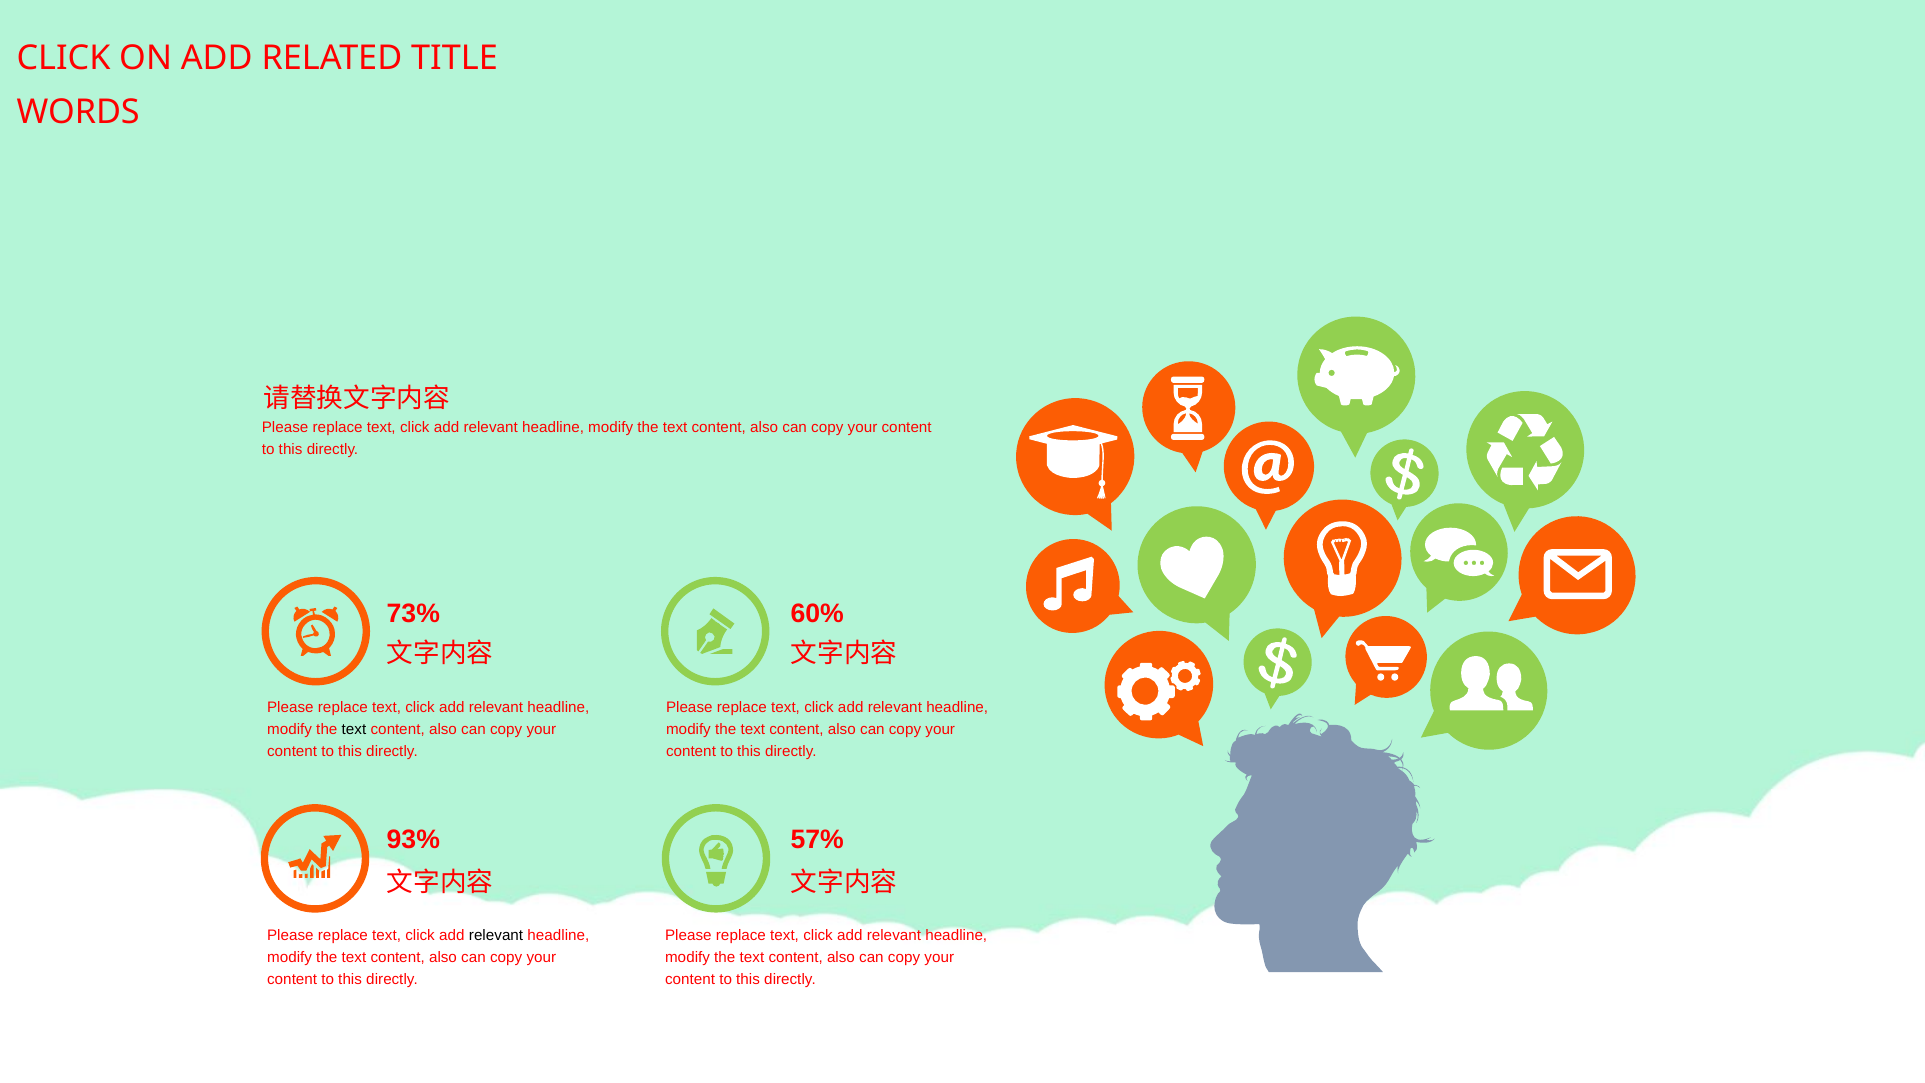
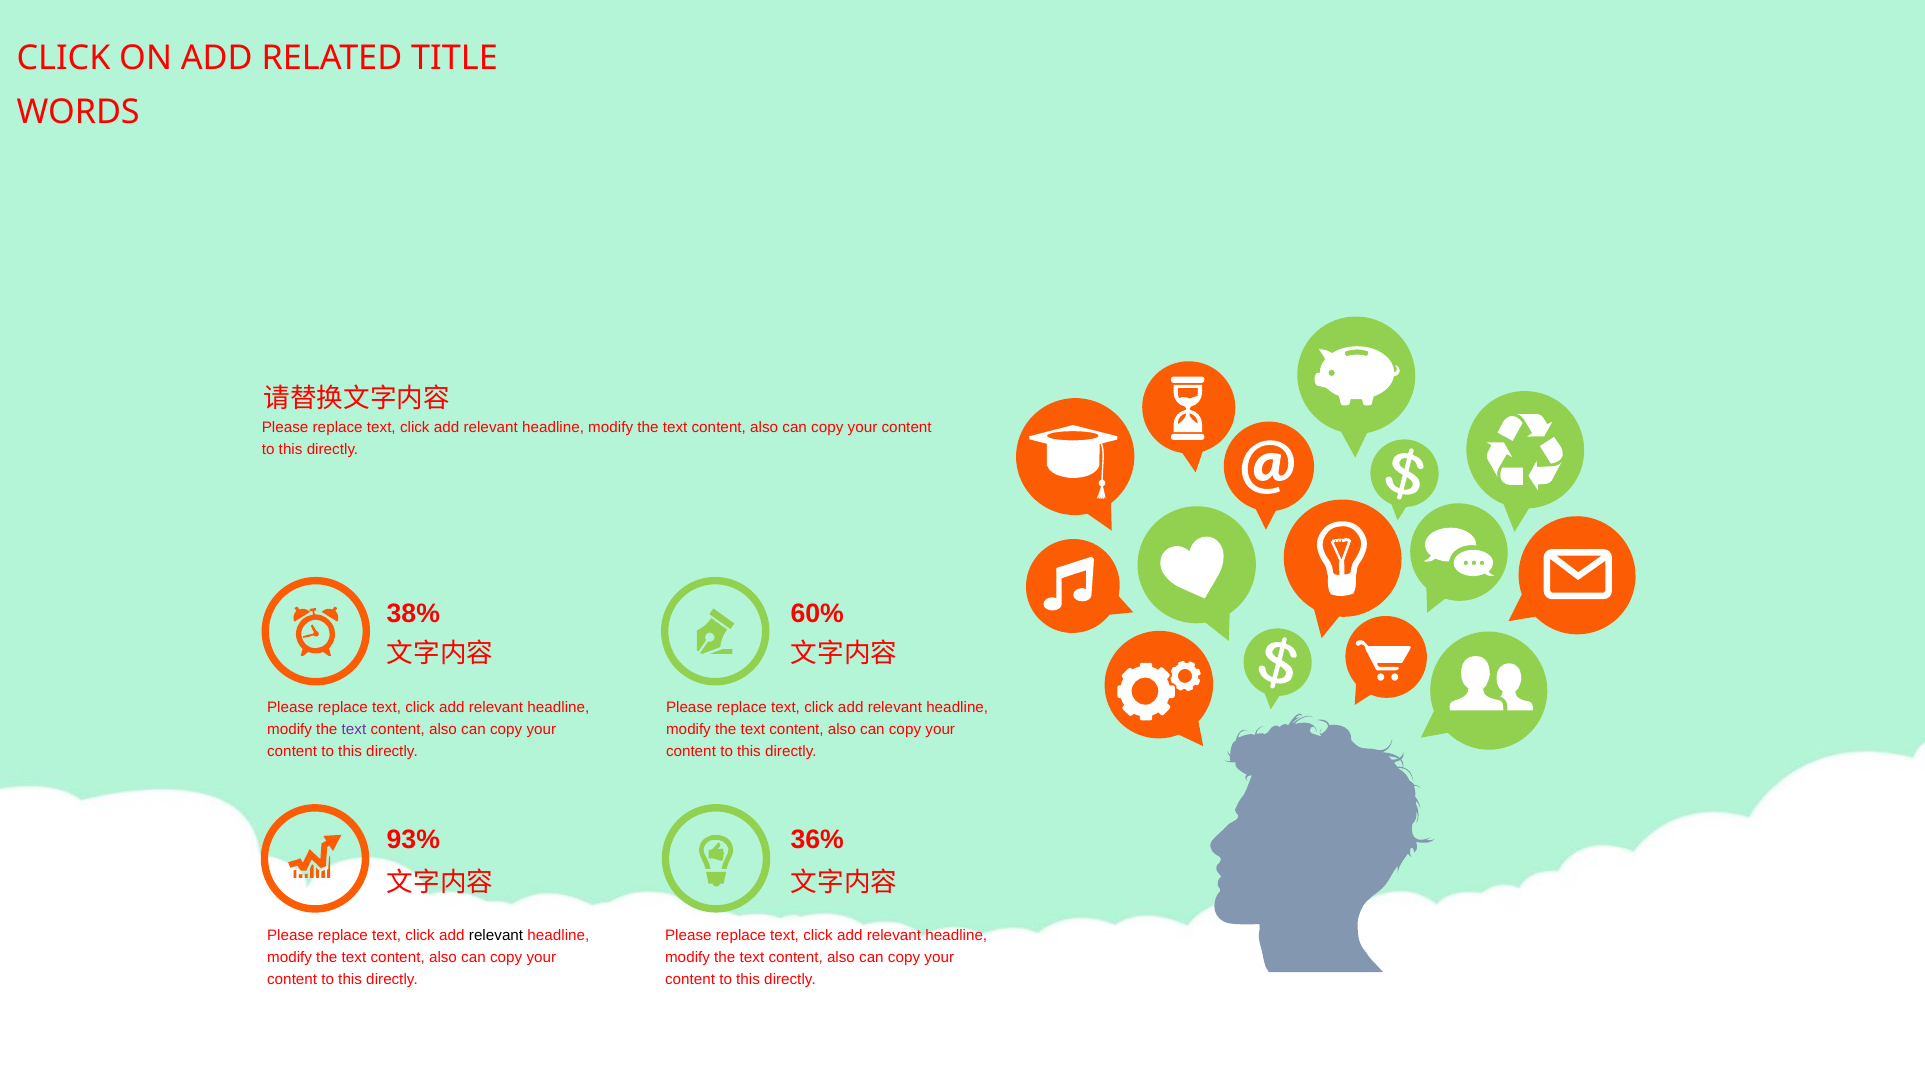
73%: 73% -> 38%
text at (354, 729) colour: black -> purple
57%: 57% -> 36%
